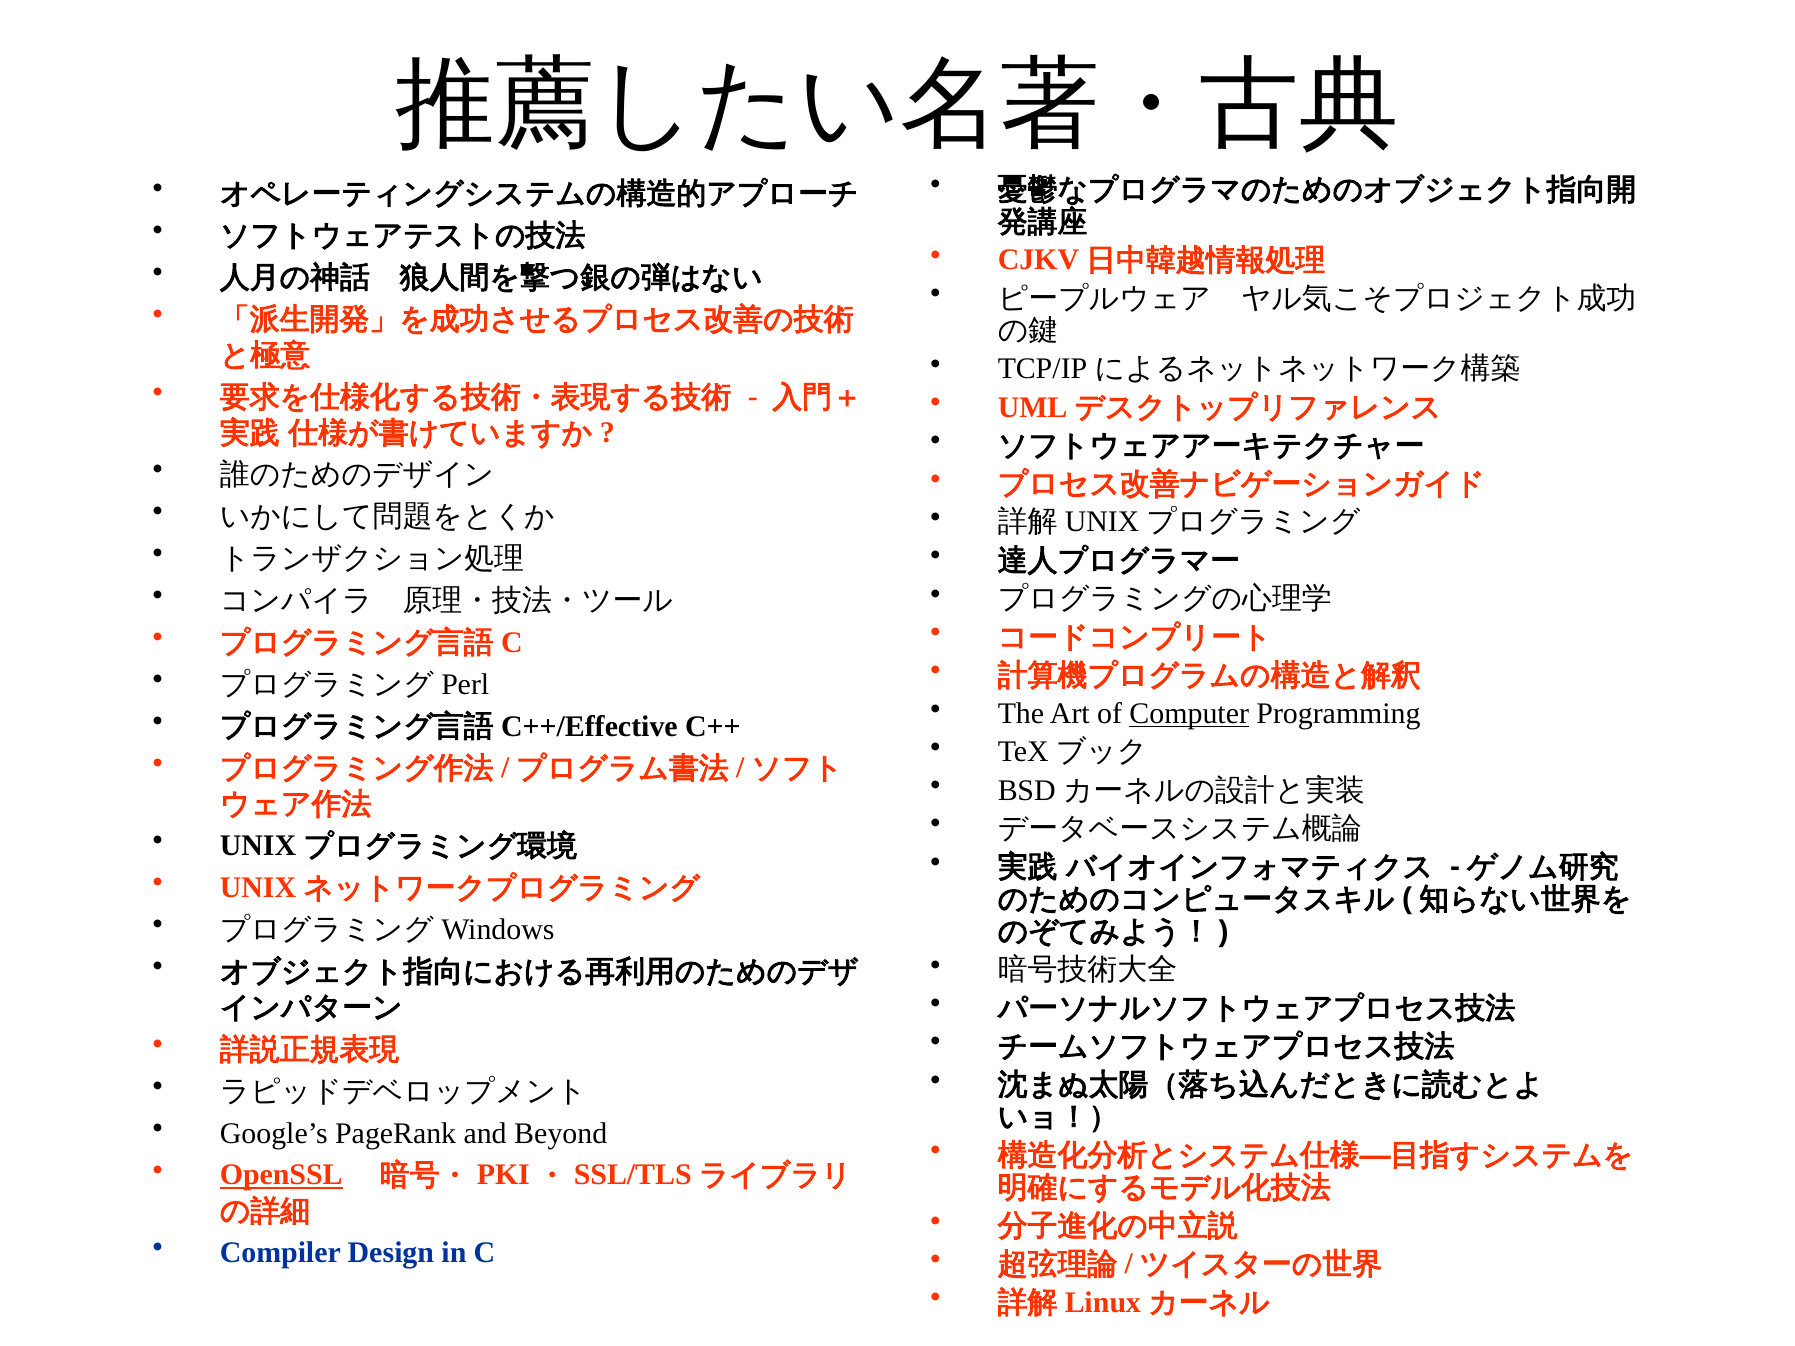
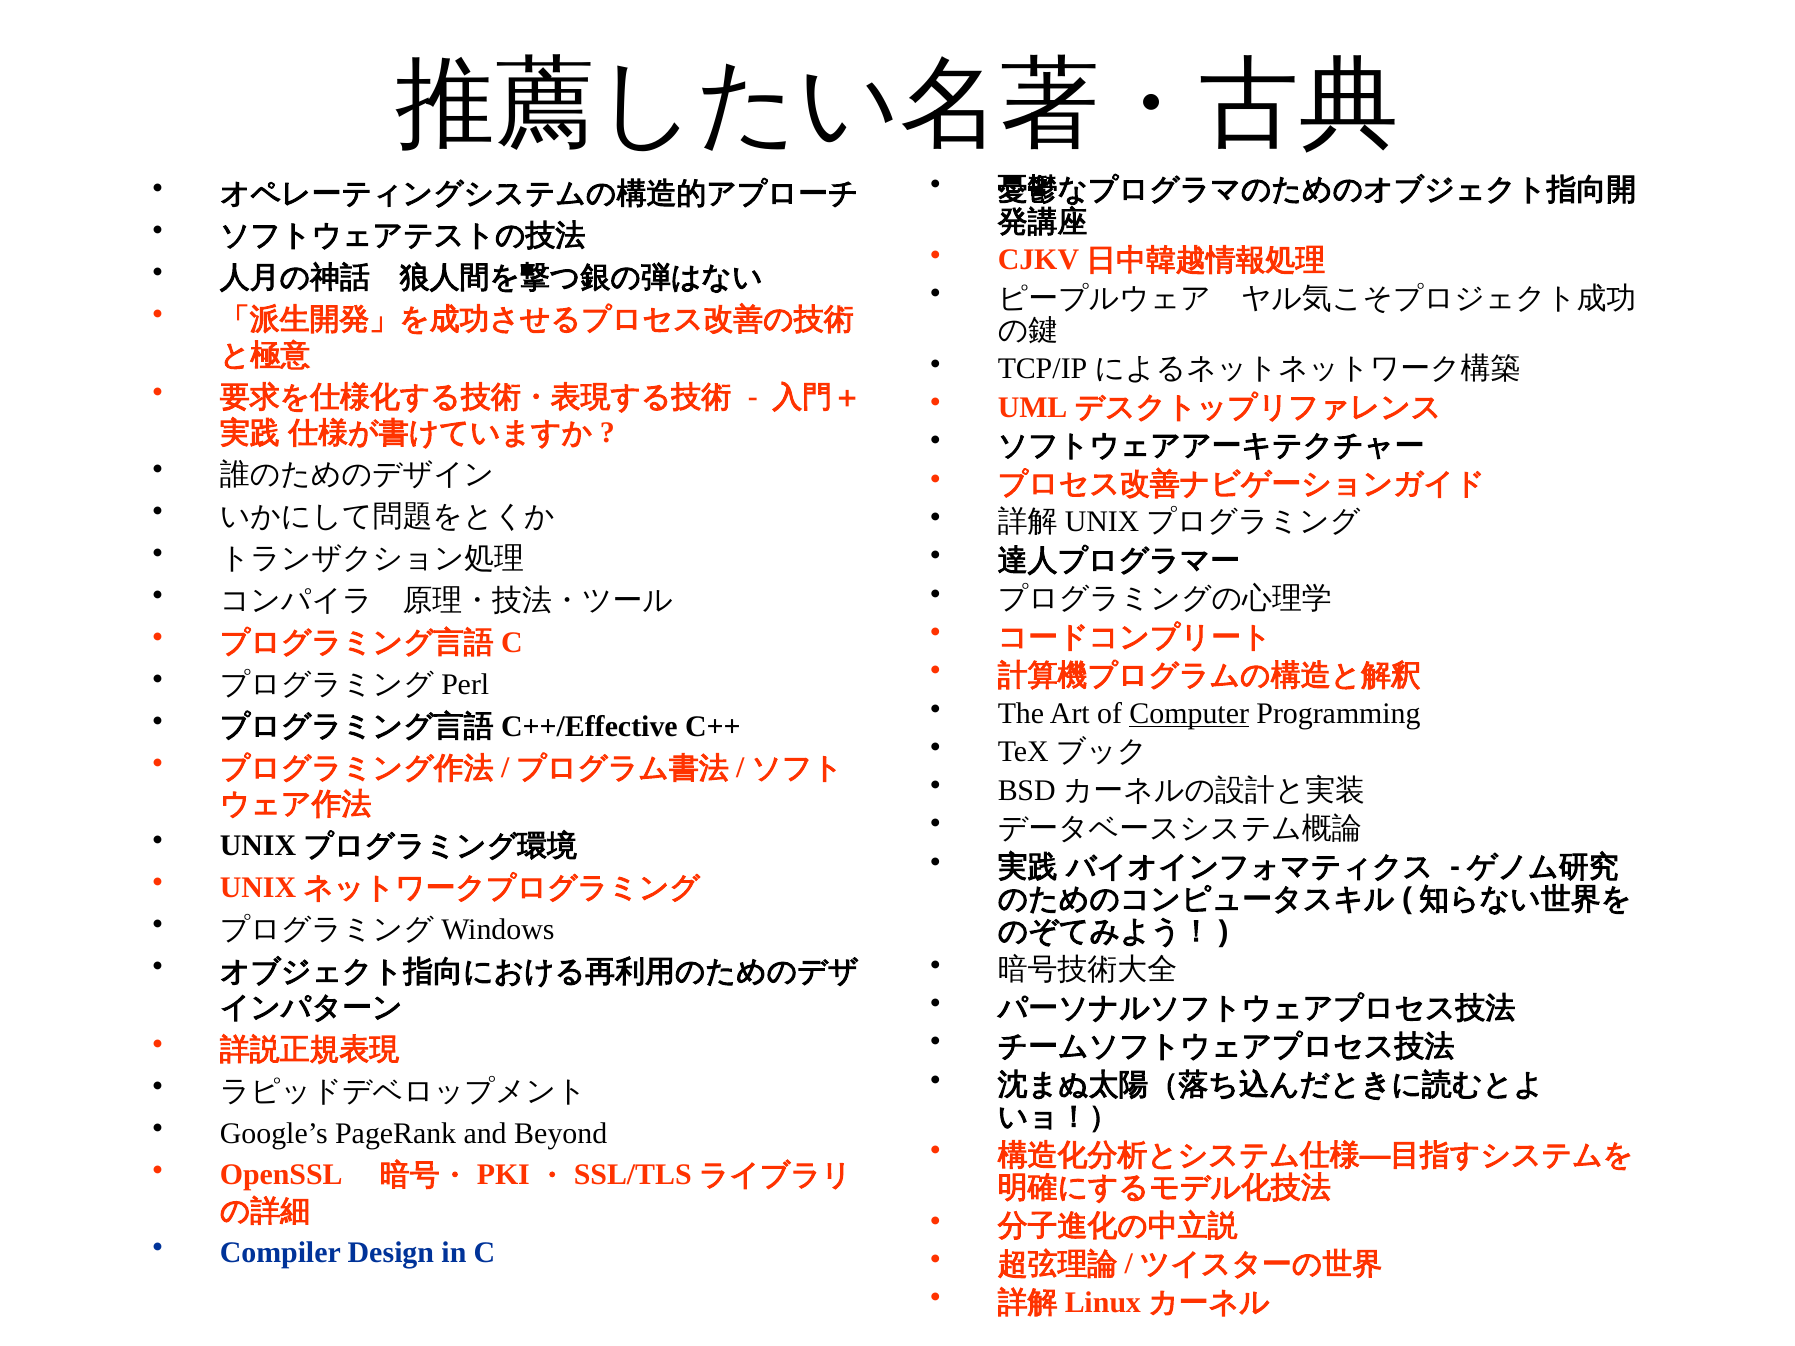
OpenSSL underline: present -> none
